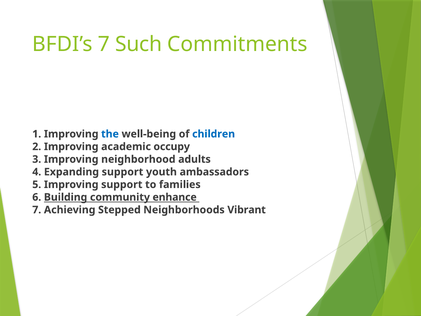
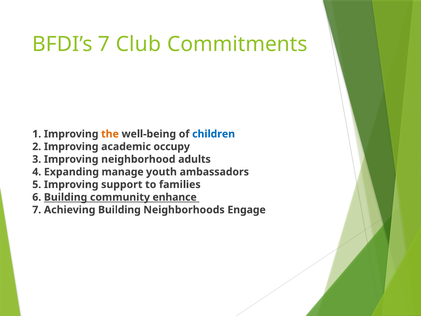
Such: Such -> Club
the colour: blue -> orange
Expanding support: support -> manage
Achieving Stepped: Stepped -> Building
Vibrant: Vibrant -> Engage
